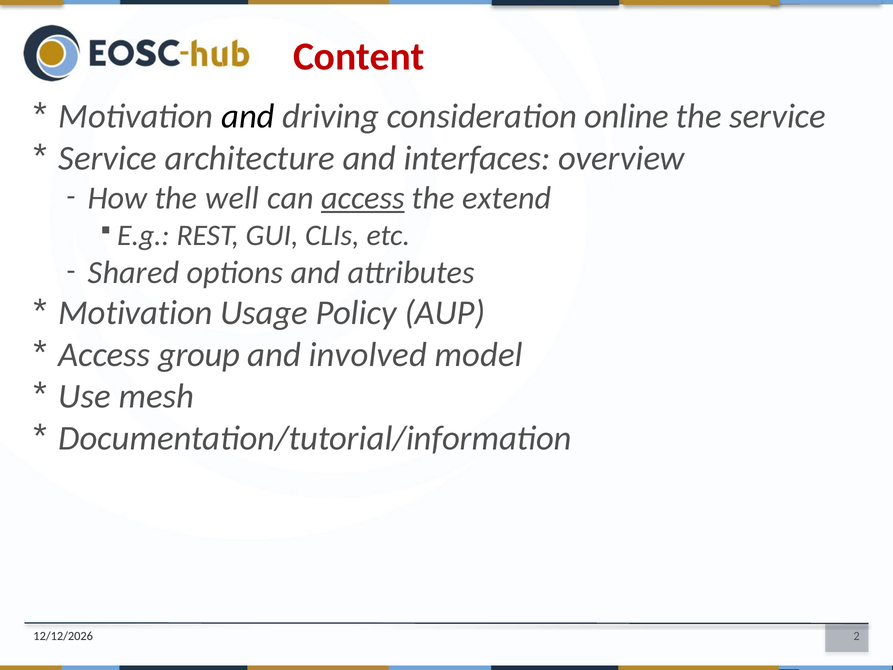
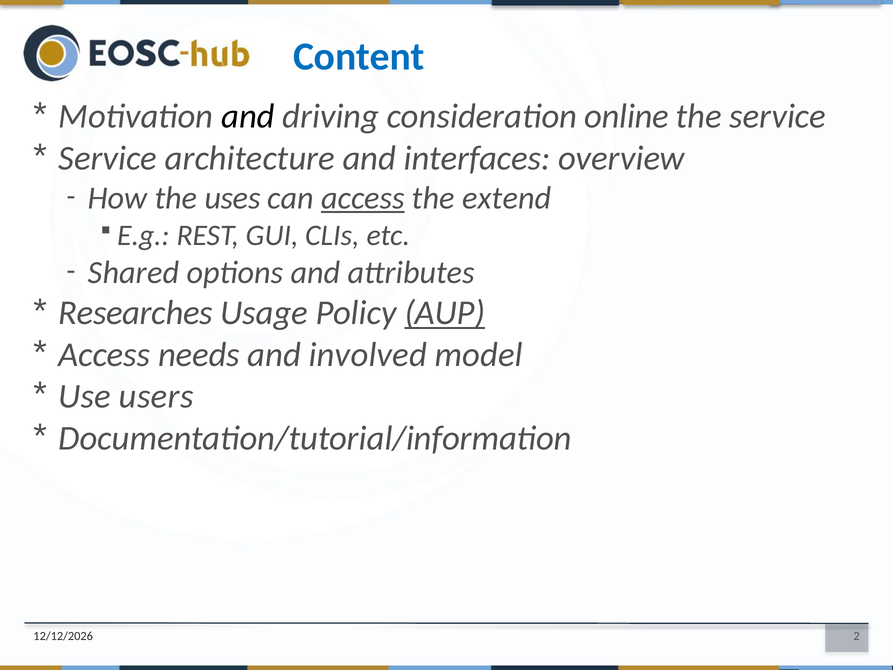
Content colour: red -> blue
well: well -> uses
Motivation at (136, 313): Motivation -> Researches
AUP underline: none -> present
group: group -> needs
mesh: mesh -> users
